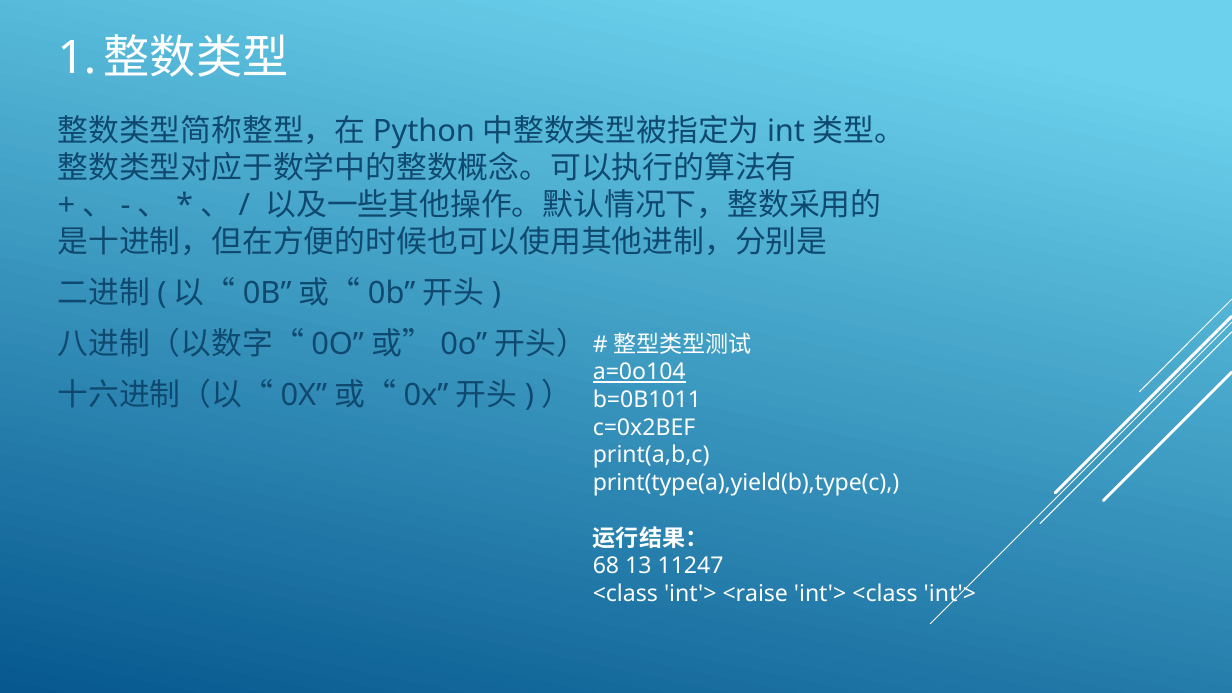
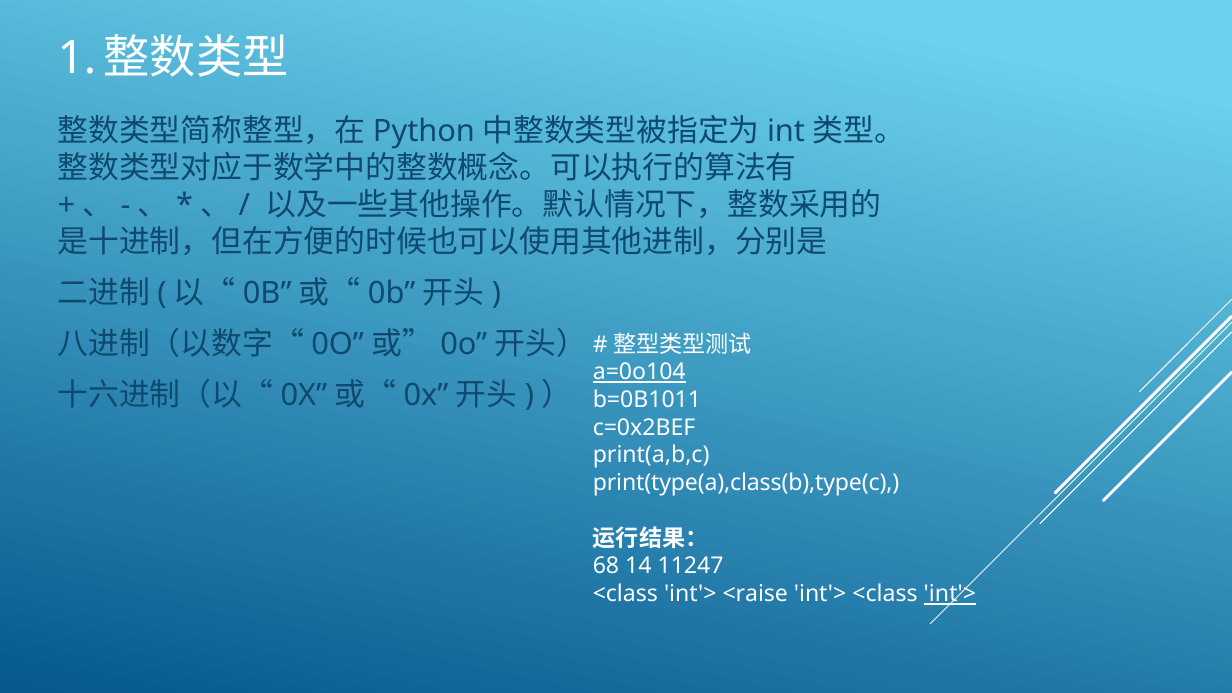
print(type(a),yield(b),type(c: print(type(a),yield(b),type(c -> print(type(a),class(b),type(c
13: 13 -> 14
int'> at (950, 594) underline: none -> present
